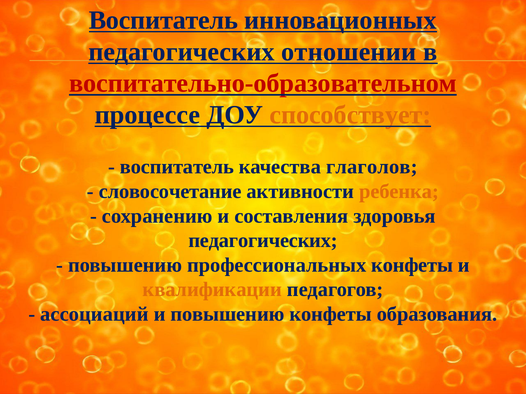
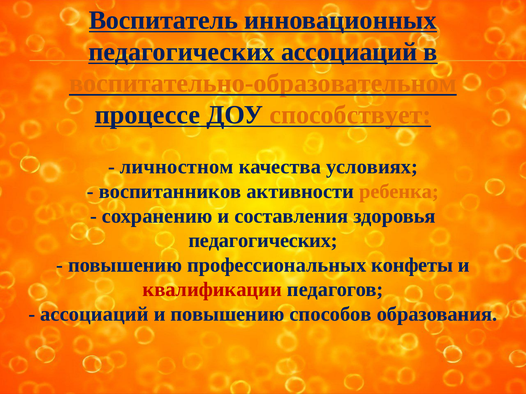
педагогических отношении: отношении -> ассоциаций
воспитательно-образовательном colour: red -> orange
воспитатель at (177, 167): воспитатель -> личностном
глаголов: глаголов -> условиях
словосочетание: словосочетание -> воспитанников
квалификации colour: orange -> red
повышению конфеты: конфеты -> способов
